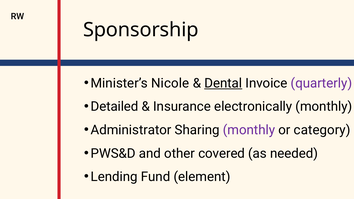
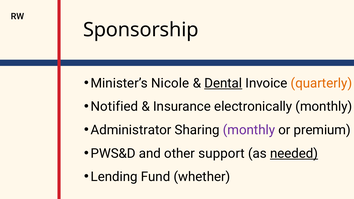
quarterly colour: purple -> orange
Detailed: Detailed -> Notified
category: category -> premium
covered: covered -> support
needed underline: none -> present
element: element -> whether
